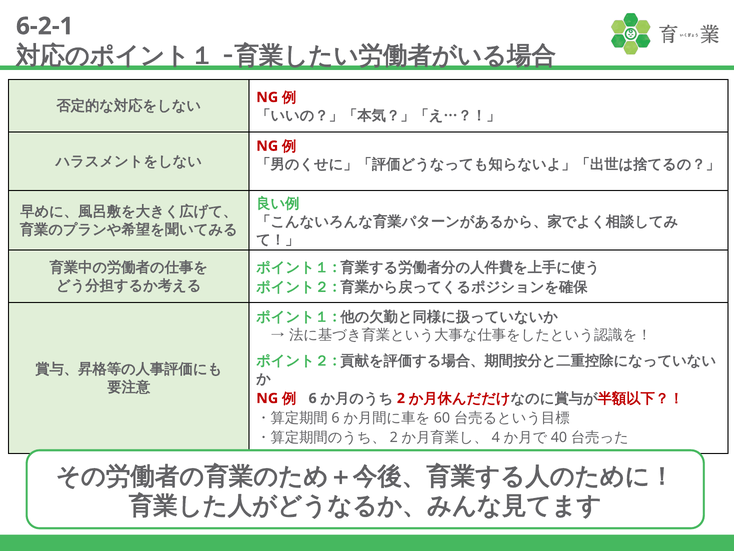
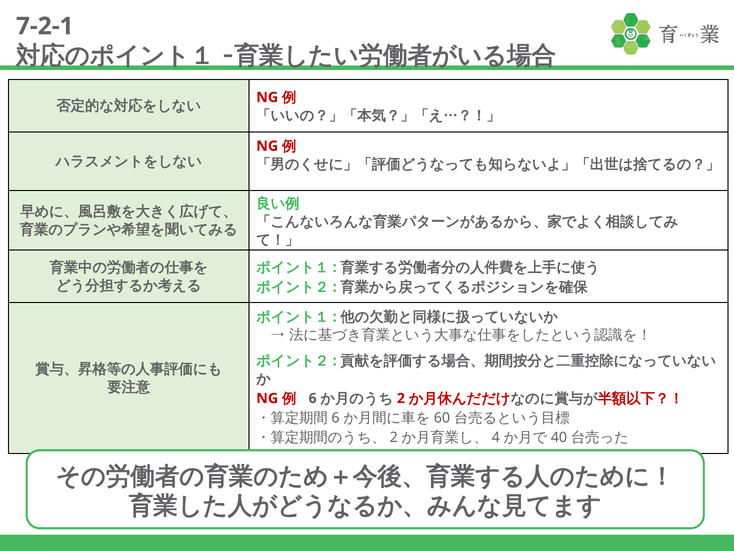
6-2-1: 6-2-1 -> 7-2-1
